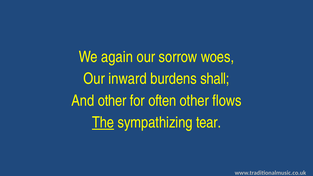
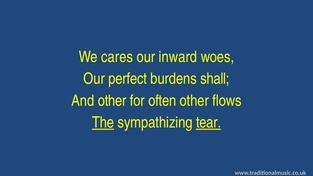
again: again -> cares
sorrow: sorrow -> inward
inward: inward -> perfect
tear underline: none -> present
